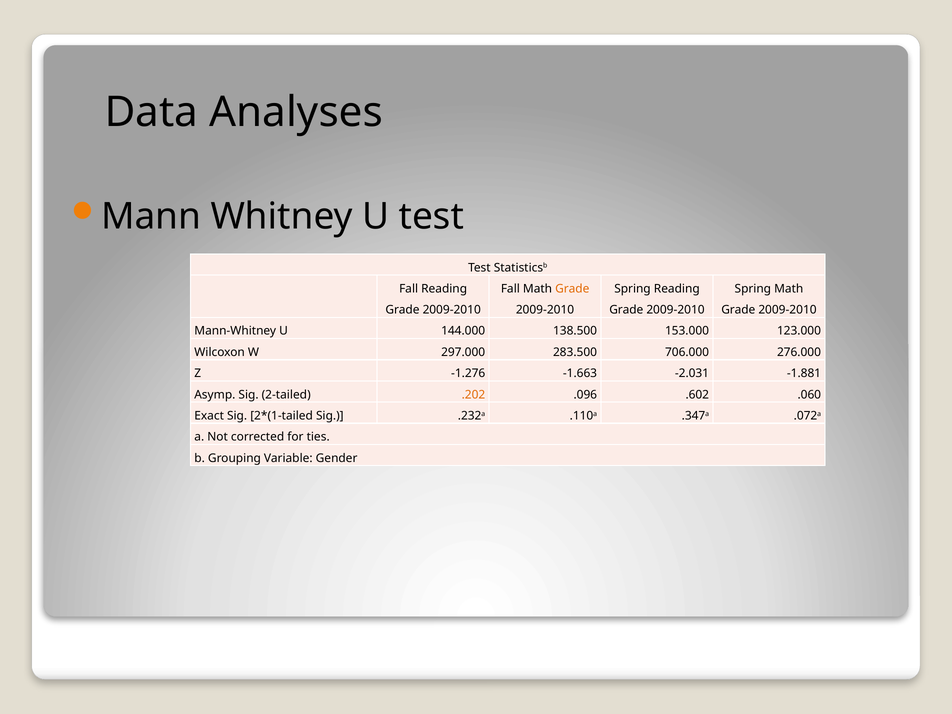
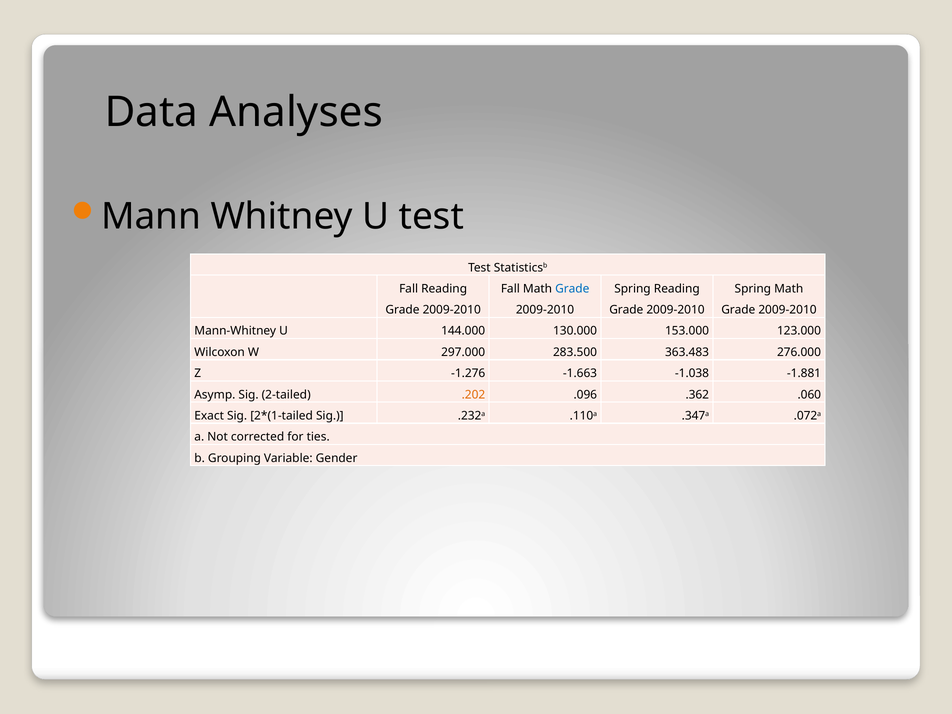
Grade at (572, 289) colour: orange -> blue
138.500: 138.500 -> 130.000
706.000: 706.000 -> 363.483
-2.031: -2.031 -> -1.038
.602: .602 -> .362
